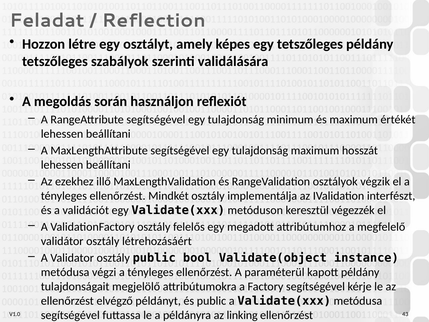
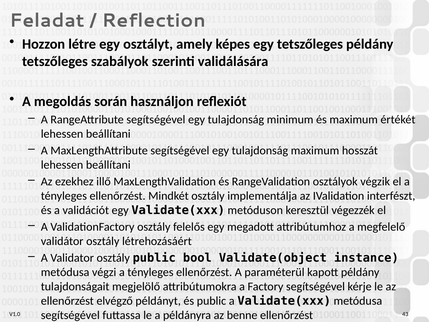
linking: linking -> benne
